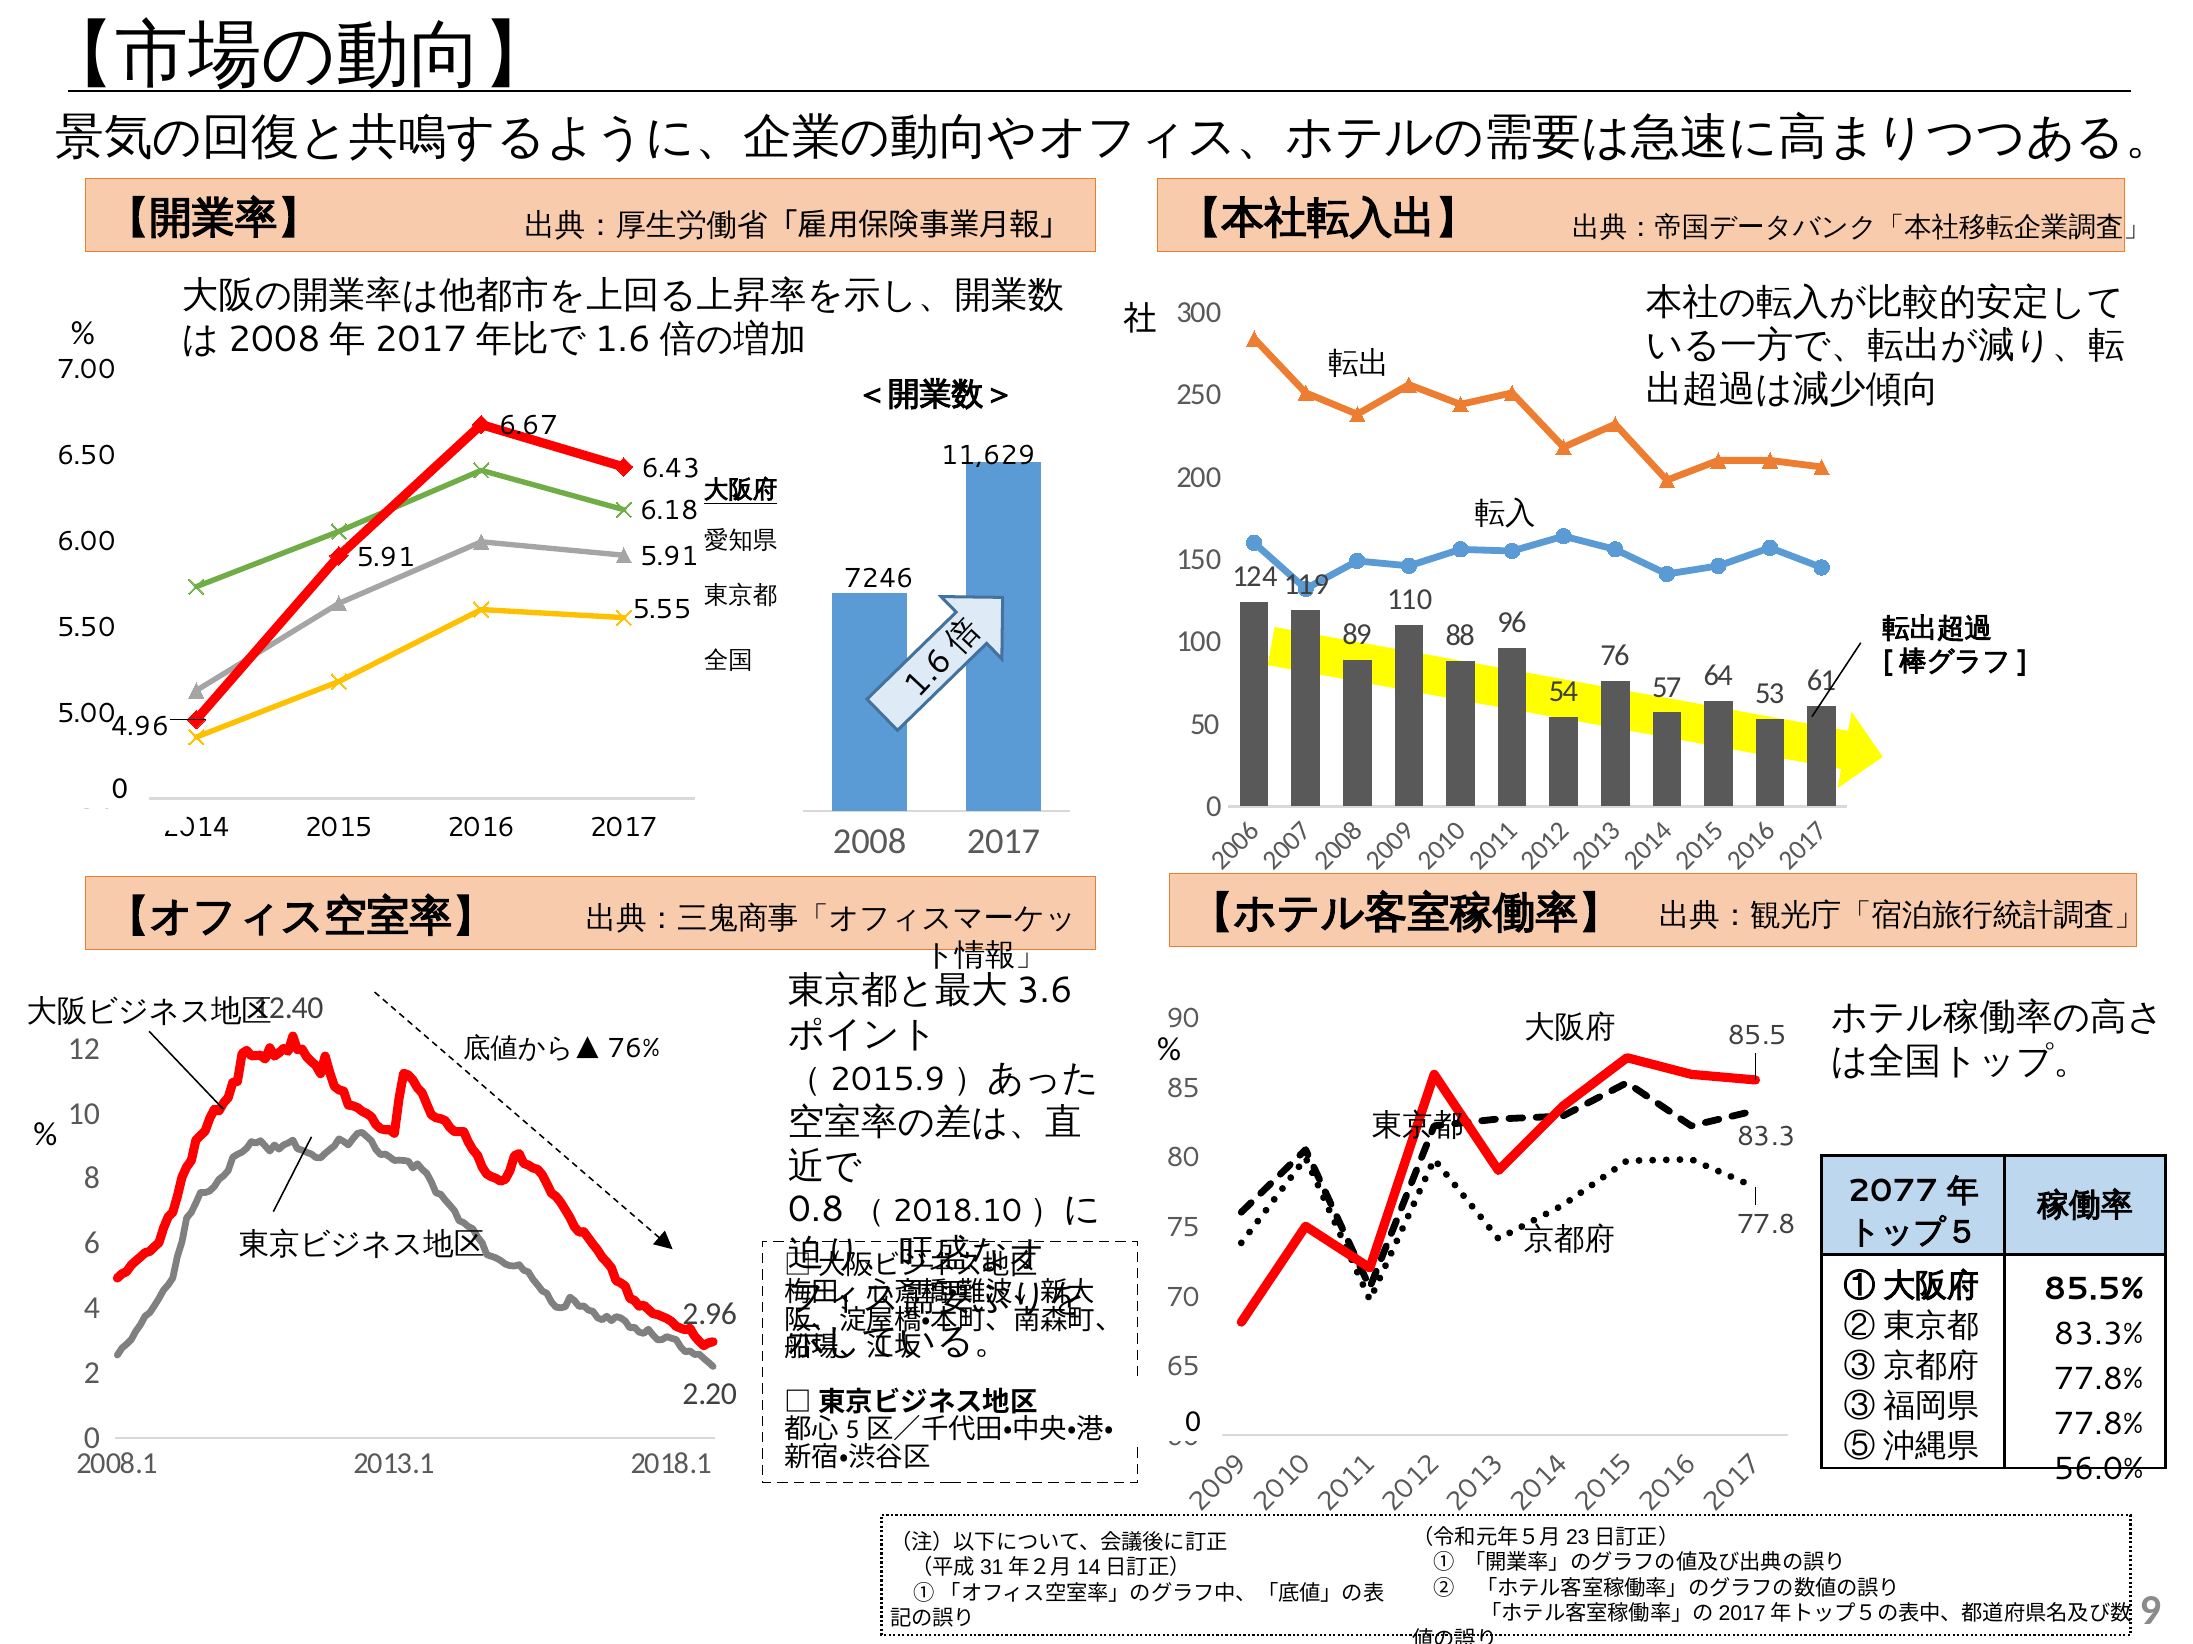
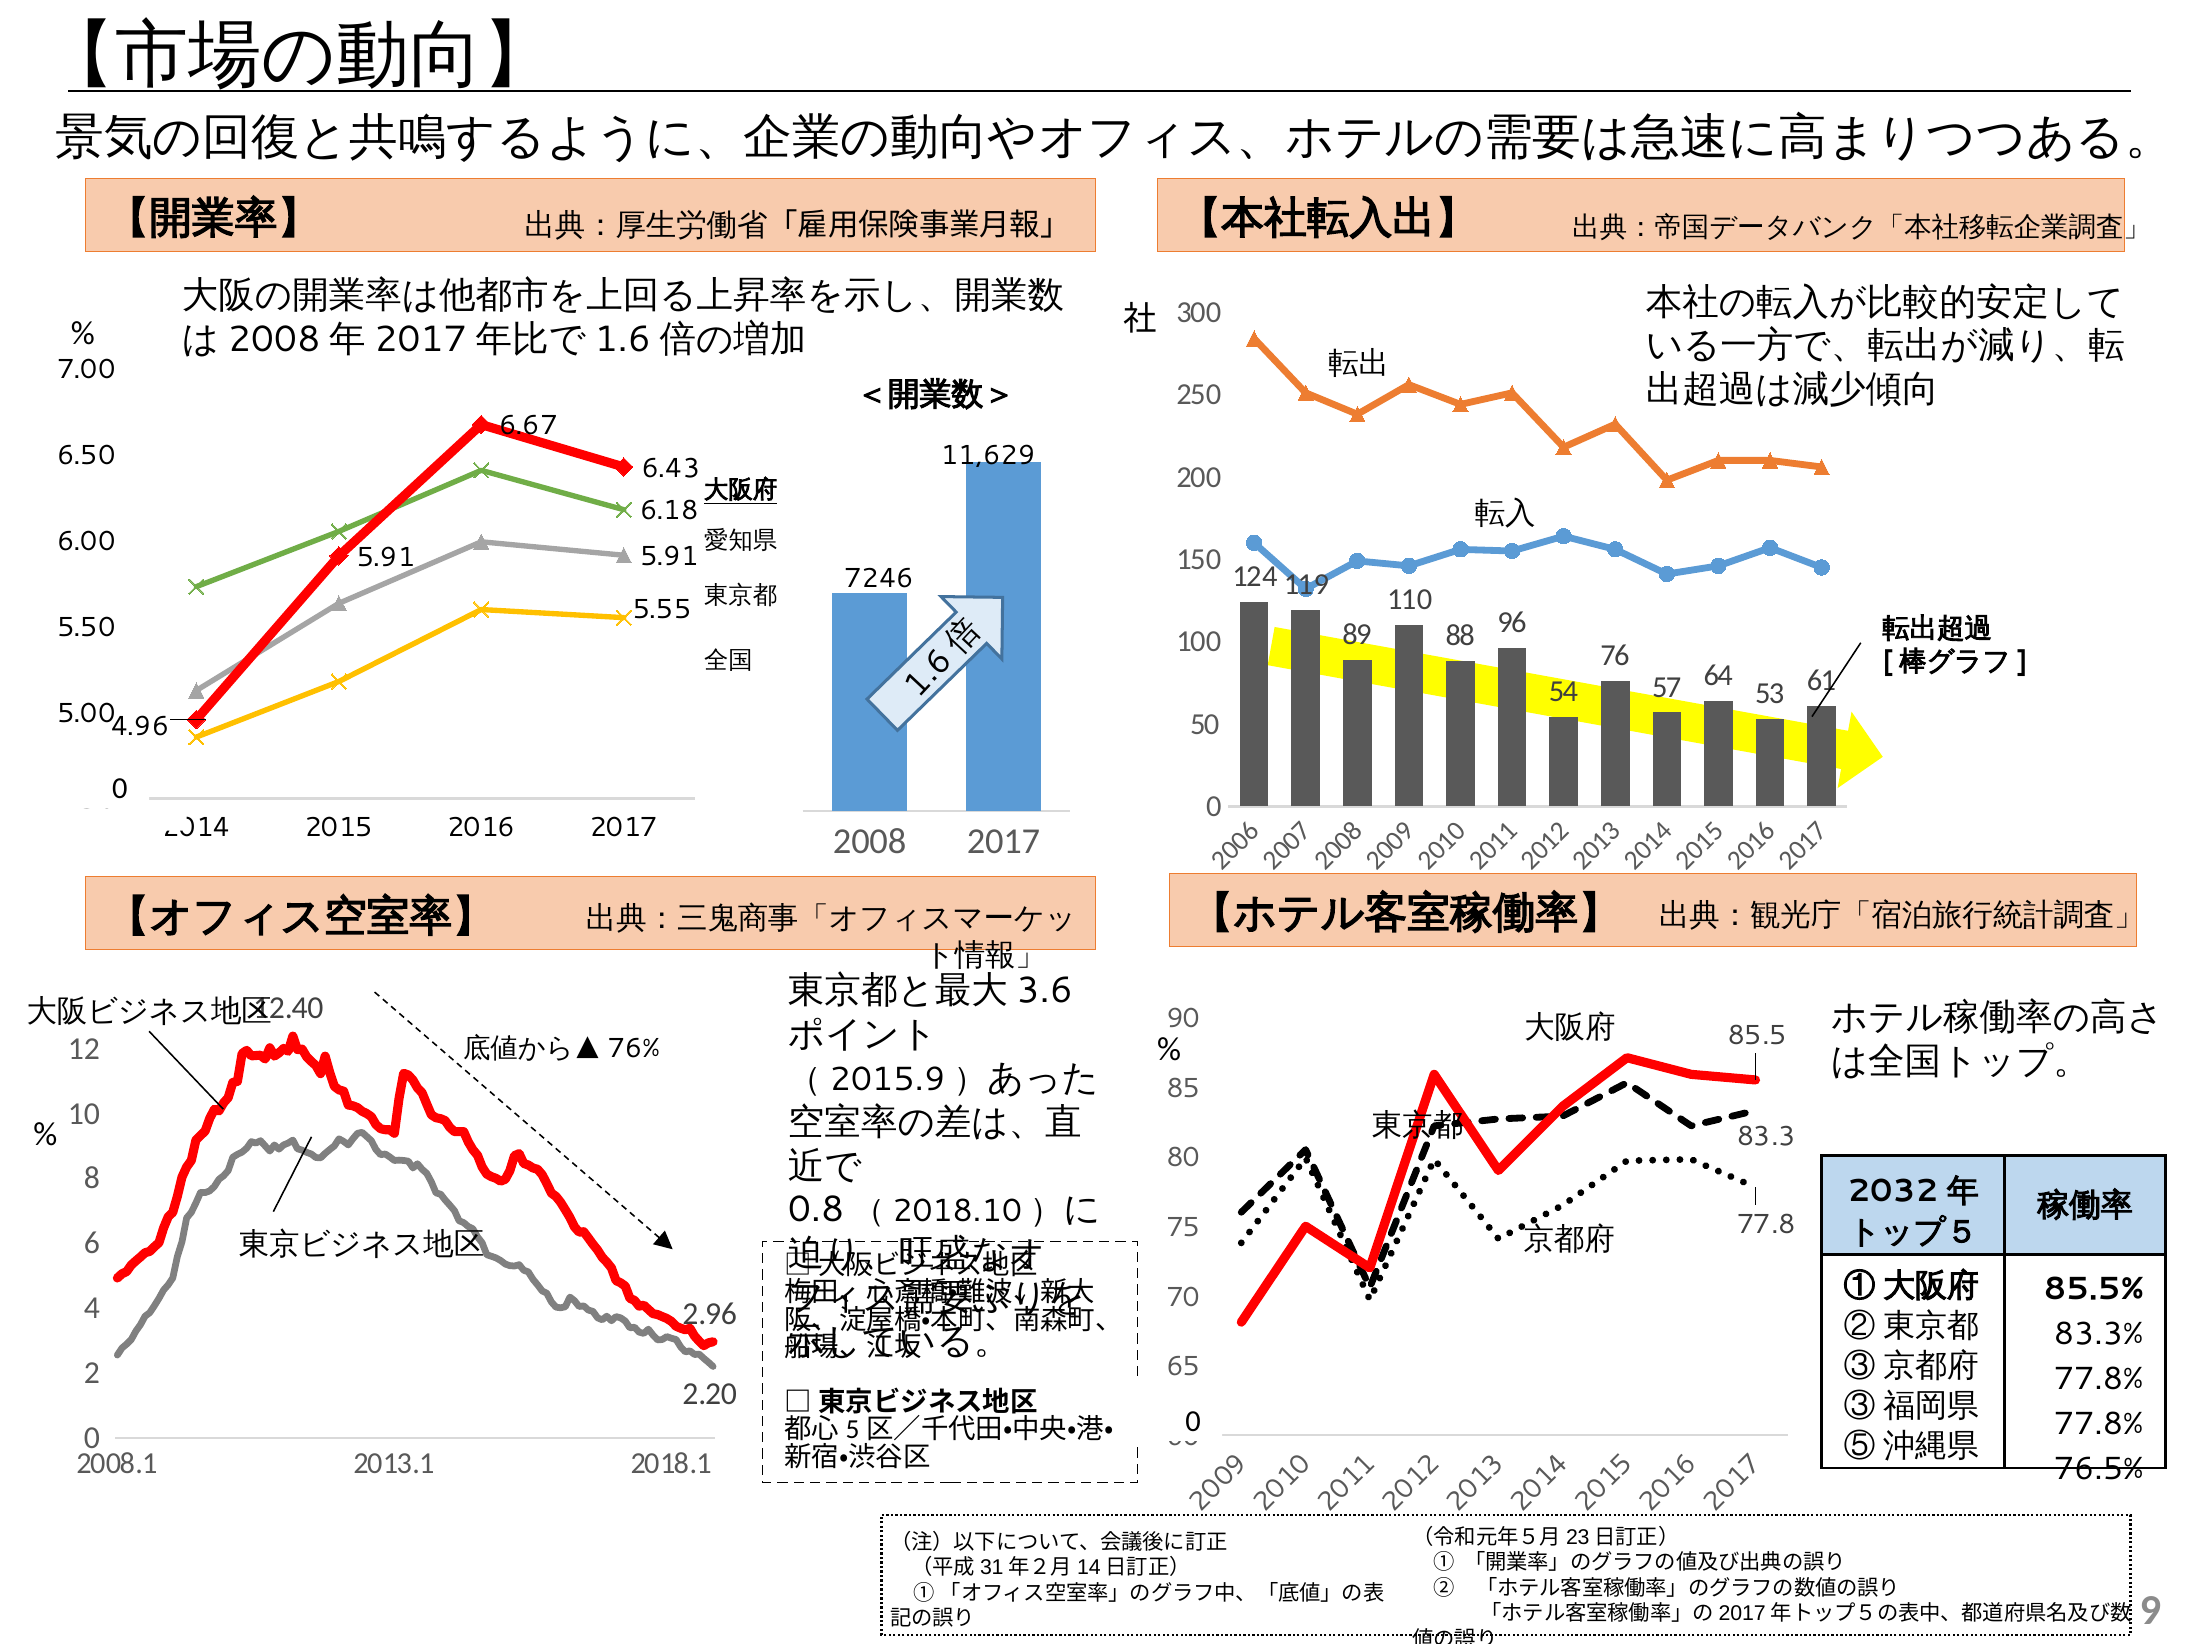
2077: 2077 -> 2032
56.0%: 56.0% -> 76.5%
